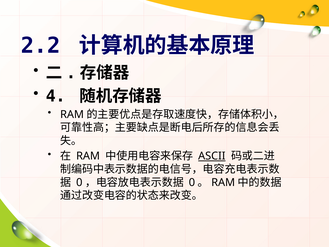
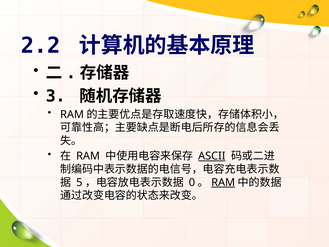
4: 4 -> 3
0 at (79, 182): 0 -> 5
RAM at (223, 182) underline: none -> present
